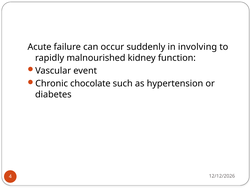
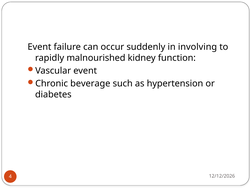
Acute at (39, 47): Acute -> Event
chocolate: chocolate -> beverage
